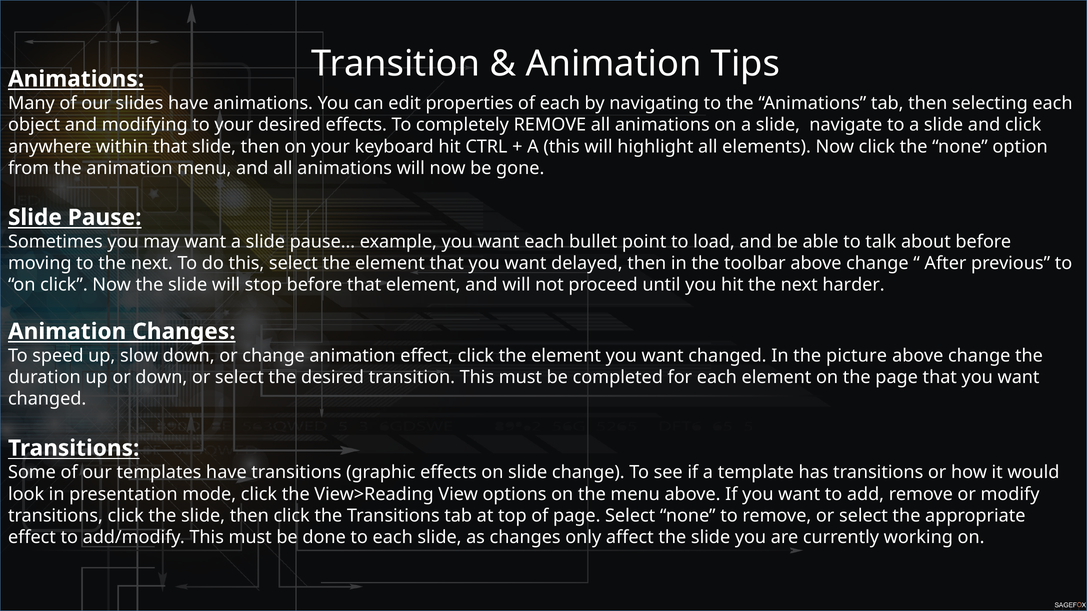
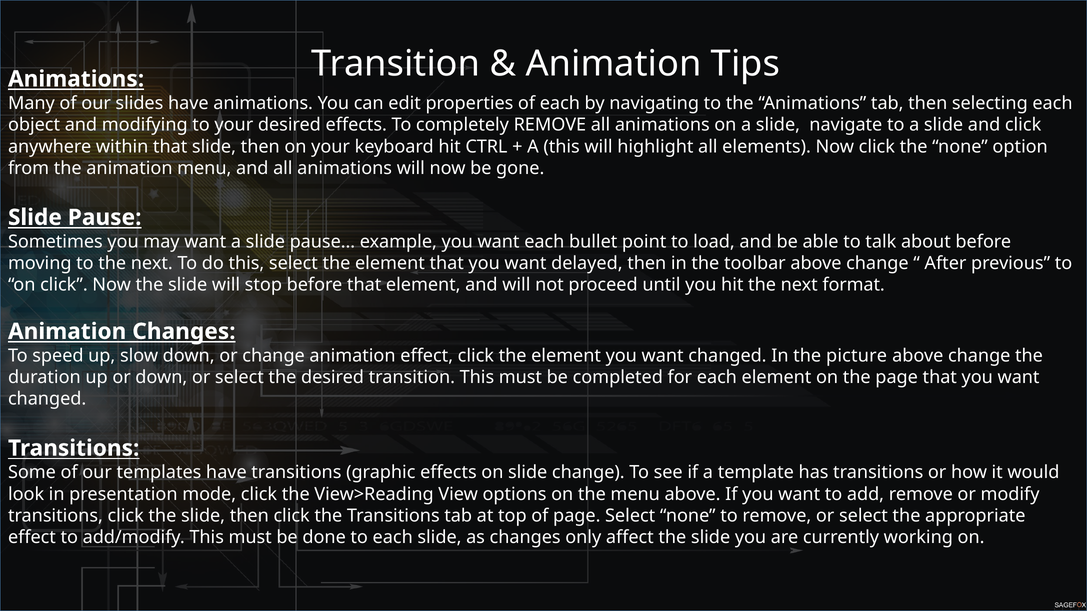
harder: harder -> format
